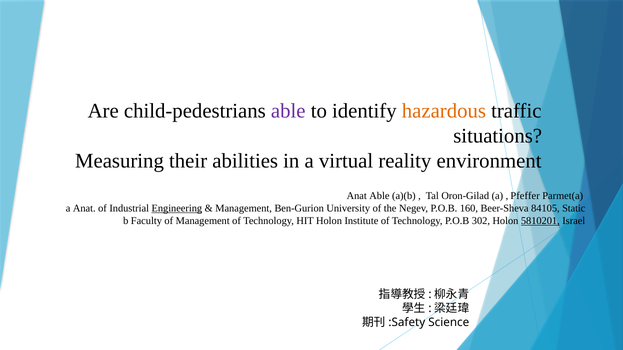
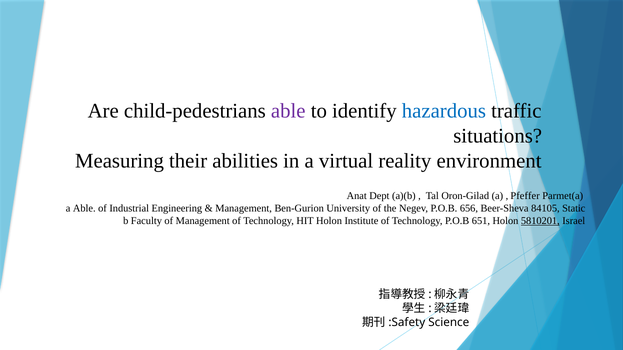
hazardous colour: orange -> blue
Anat Able: Able -> Dept
a Anat: Anat -> Able
Engineering underline: present -> none
160: 160 -> 656
302: 302 -> 651
